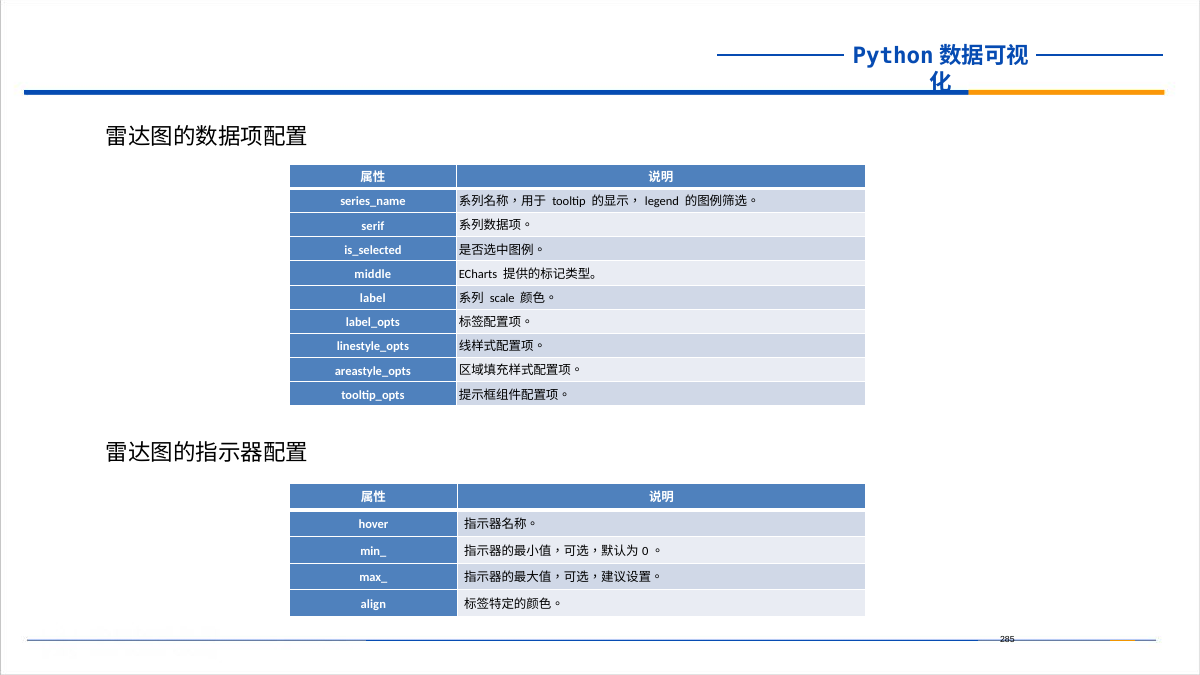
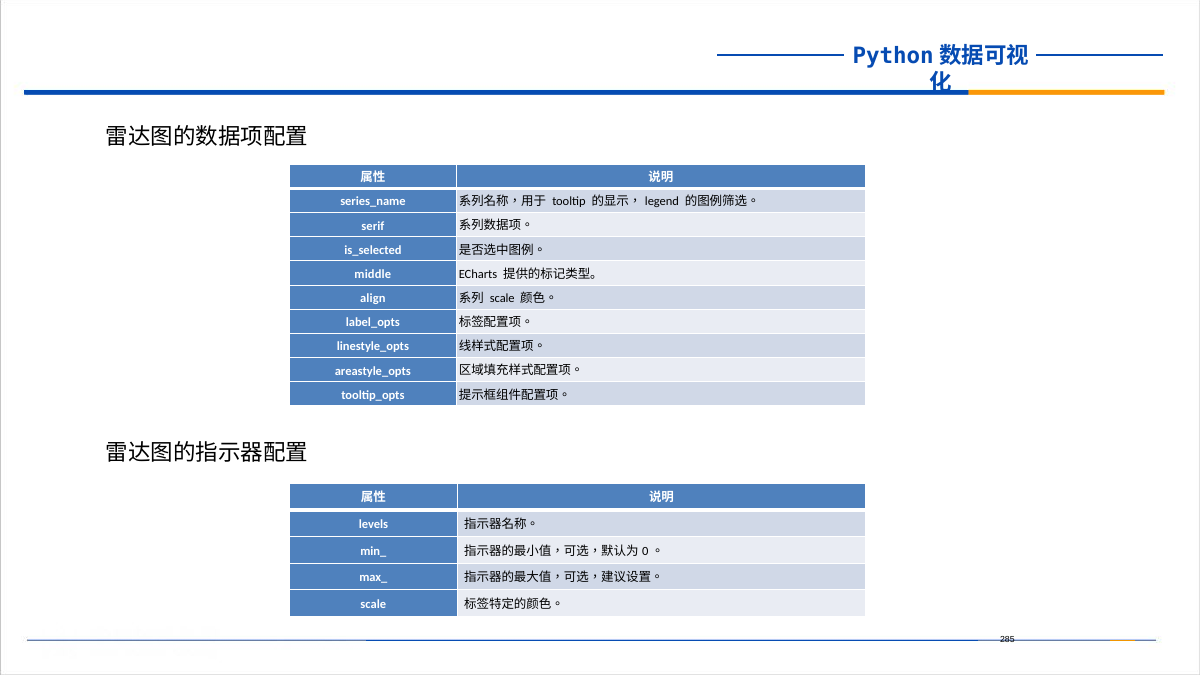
label: label -> align
hover: hover -> levels
align at (373, 604): align -> scale
